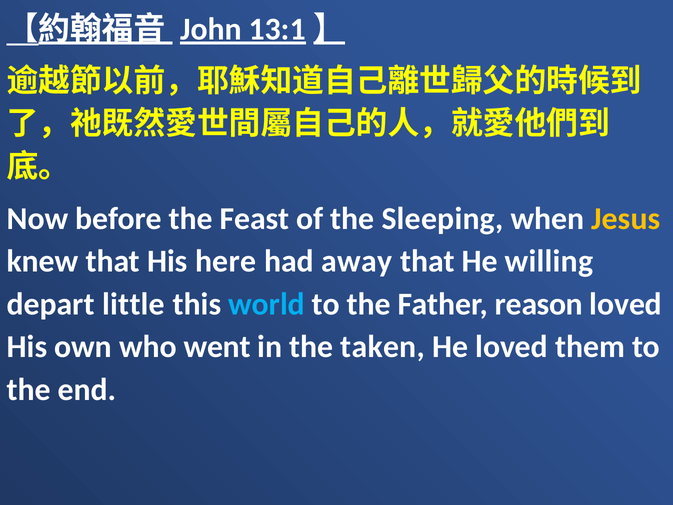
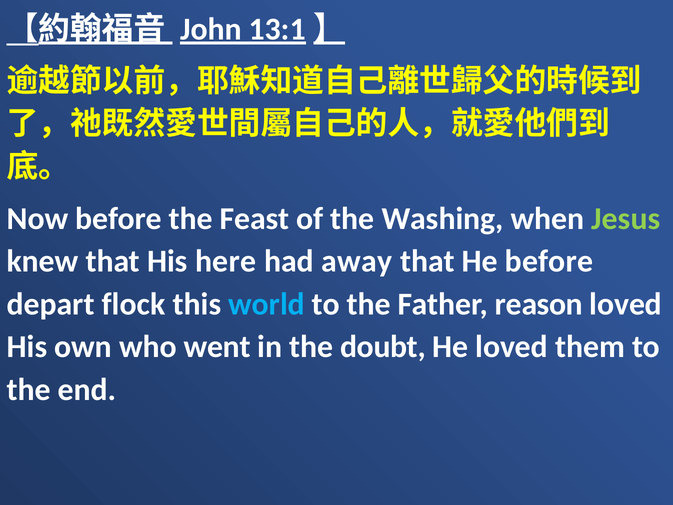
Sleeping: Sleeping -> Washing
Jesus colour: yellow -> light green
He willing: willing -> before
little: little -> flock
taken: taken -> doubt
